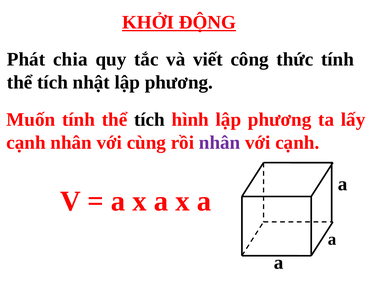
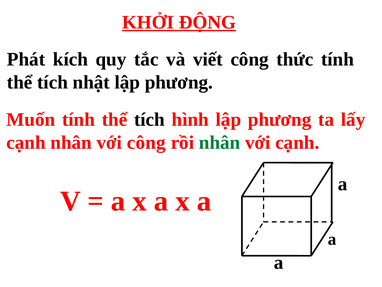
chia: chia -> kích
với cùng: cùng -> công
nhân at (220, 142) colour: purple -> green
